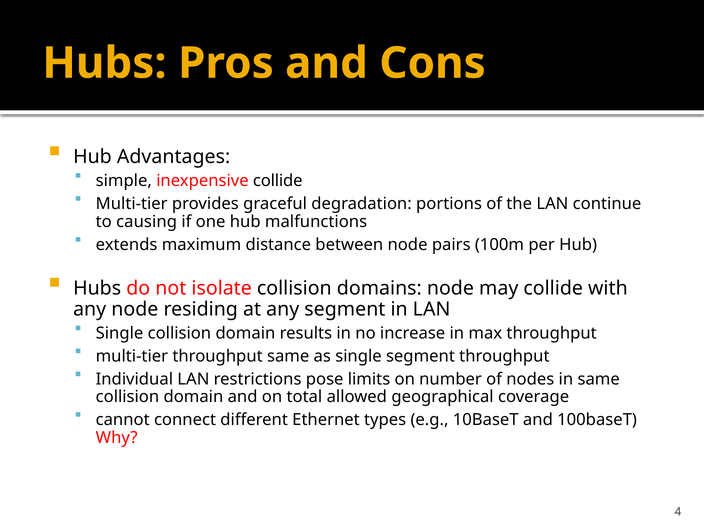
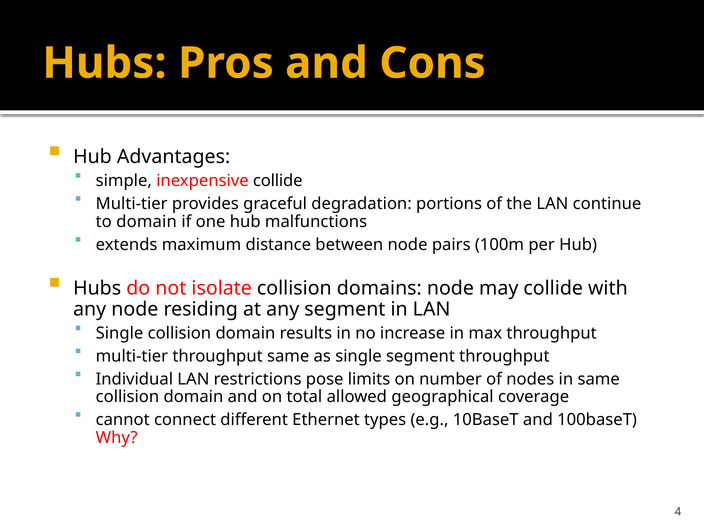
to causing: causing -> domain
